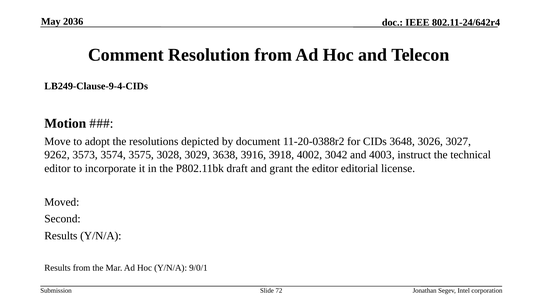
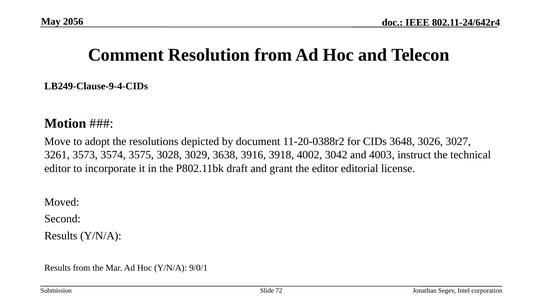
2036: 2036 -> 2056
9262: 9262 -> 3261
